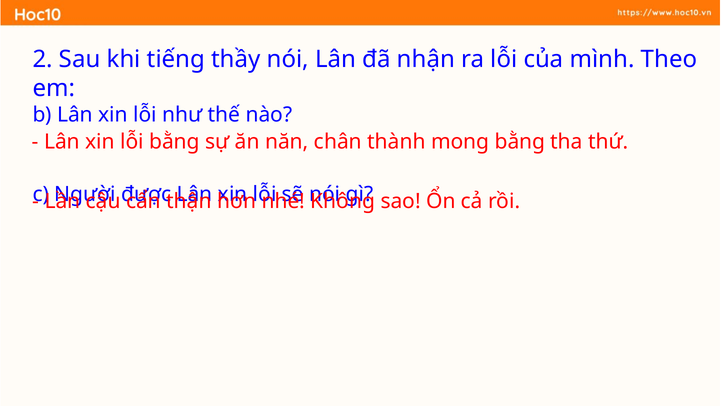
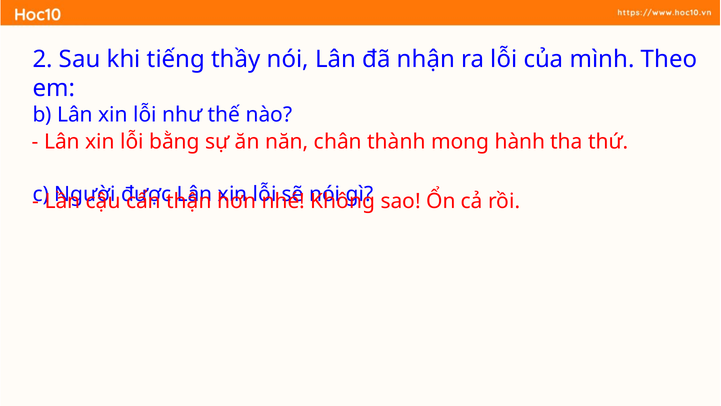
mong bằng: bằng -> hành
